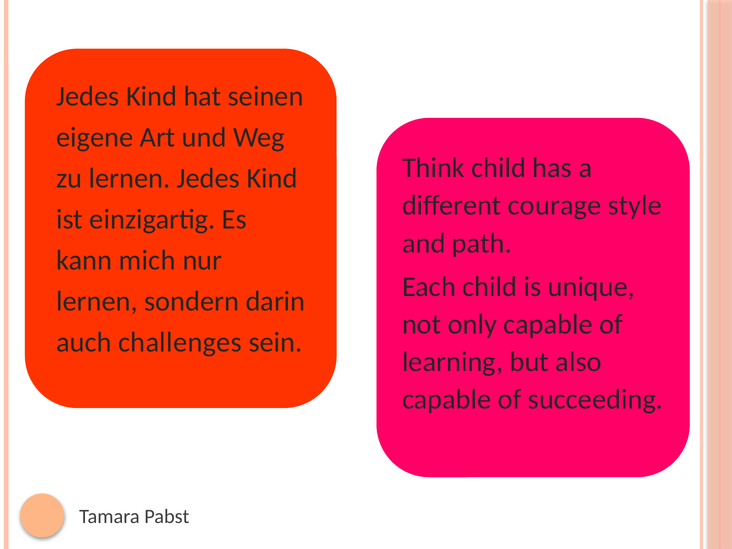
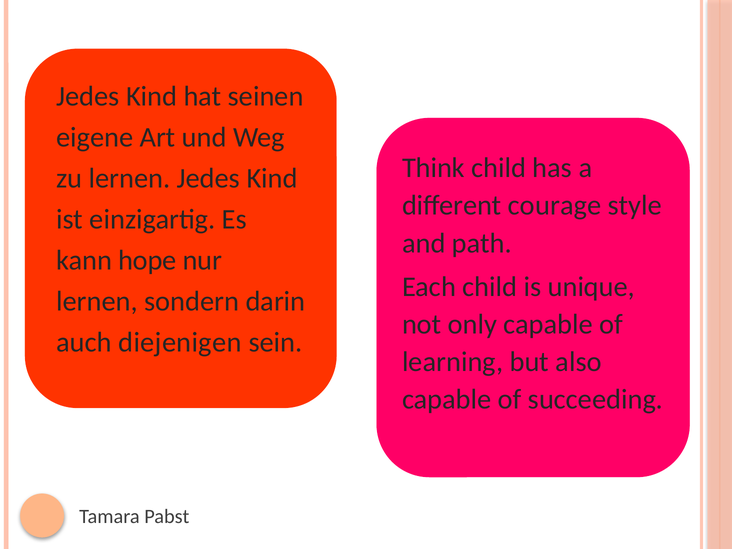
mich: mich -> hope
challenges: challenges -> diejenigen
